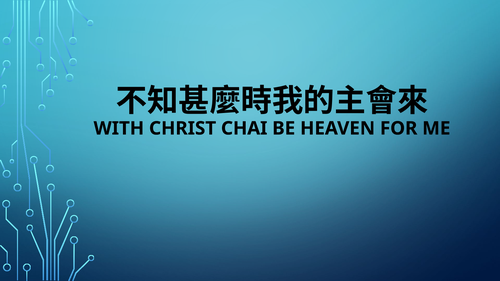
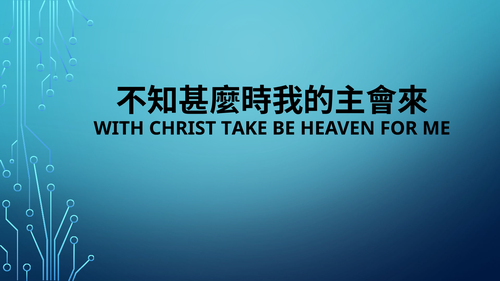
CHAI: CHAI -> TAKE
